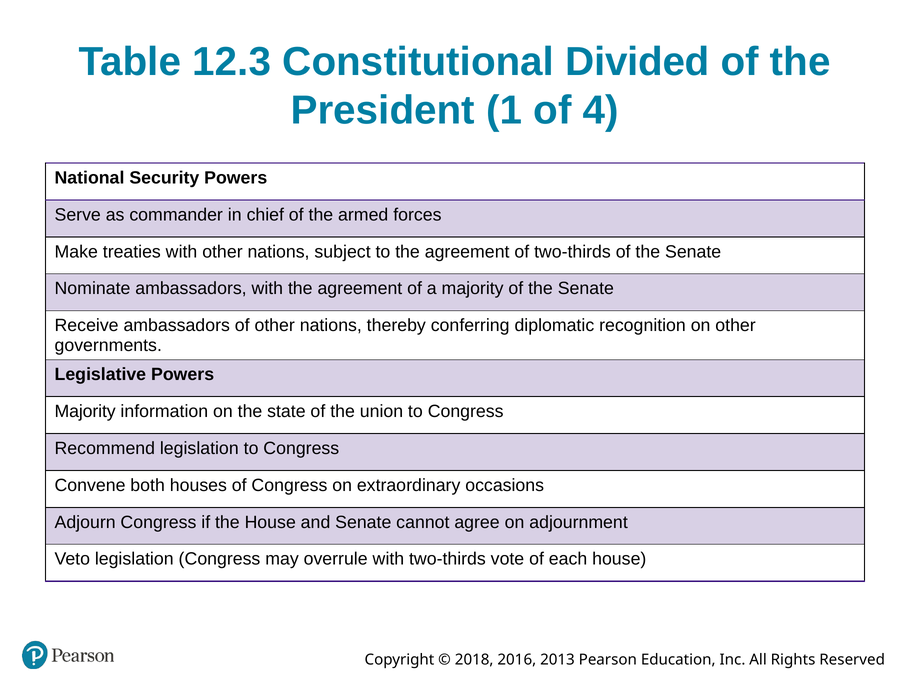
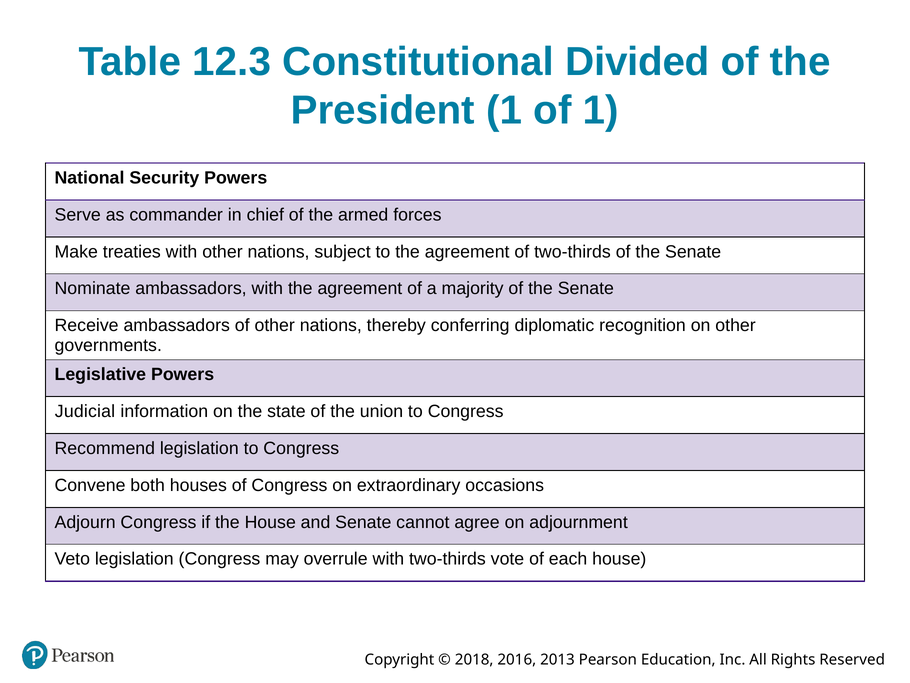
of 4: 4 -> 1
Majority at (85, 411): Majority -> Judicial
